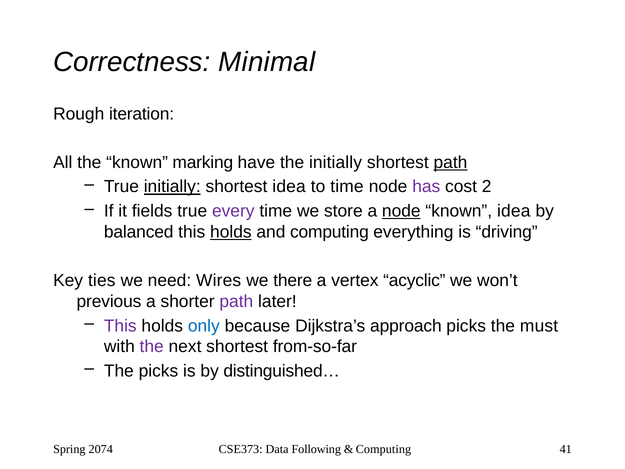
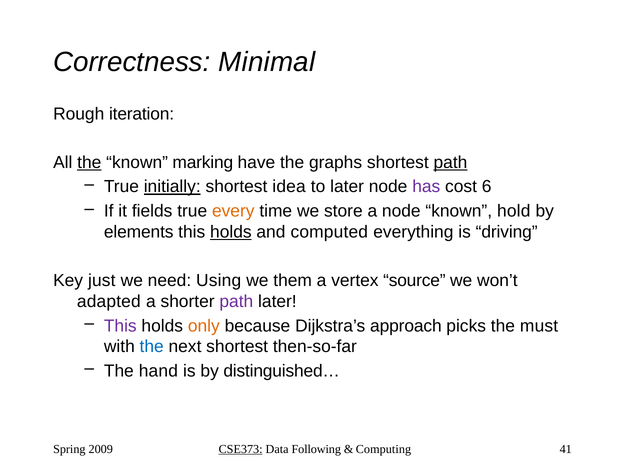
the at (89, 162) underline: none -> present
the initially: initially -> graphs
to time: time -> later
2: 2 -> 6
every colour: purple -> orange
node at (401, 211) underline: present -> none
known idea: idea -> hold
balanced: balanced -> elements
and computing: computing -> computed
ties: ties -> just
Wires: Wires -> Using
there: there -> them
acyclic: acyclic -> source
previous: previous -> adapted
only colour: blue -> orange
the at (152, 346) colour: purple -> blue
from-so-far: from-so-far -> then-so-far
The picks: picks -> hand
2074: 2074 -> 2009
CSE373 underline: none -> present
